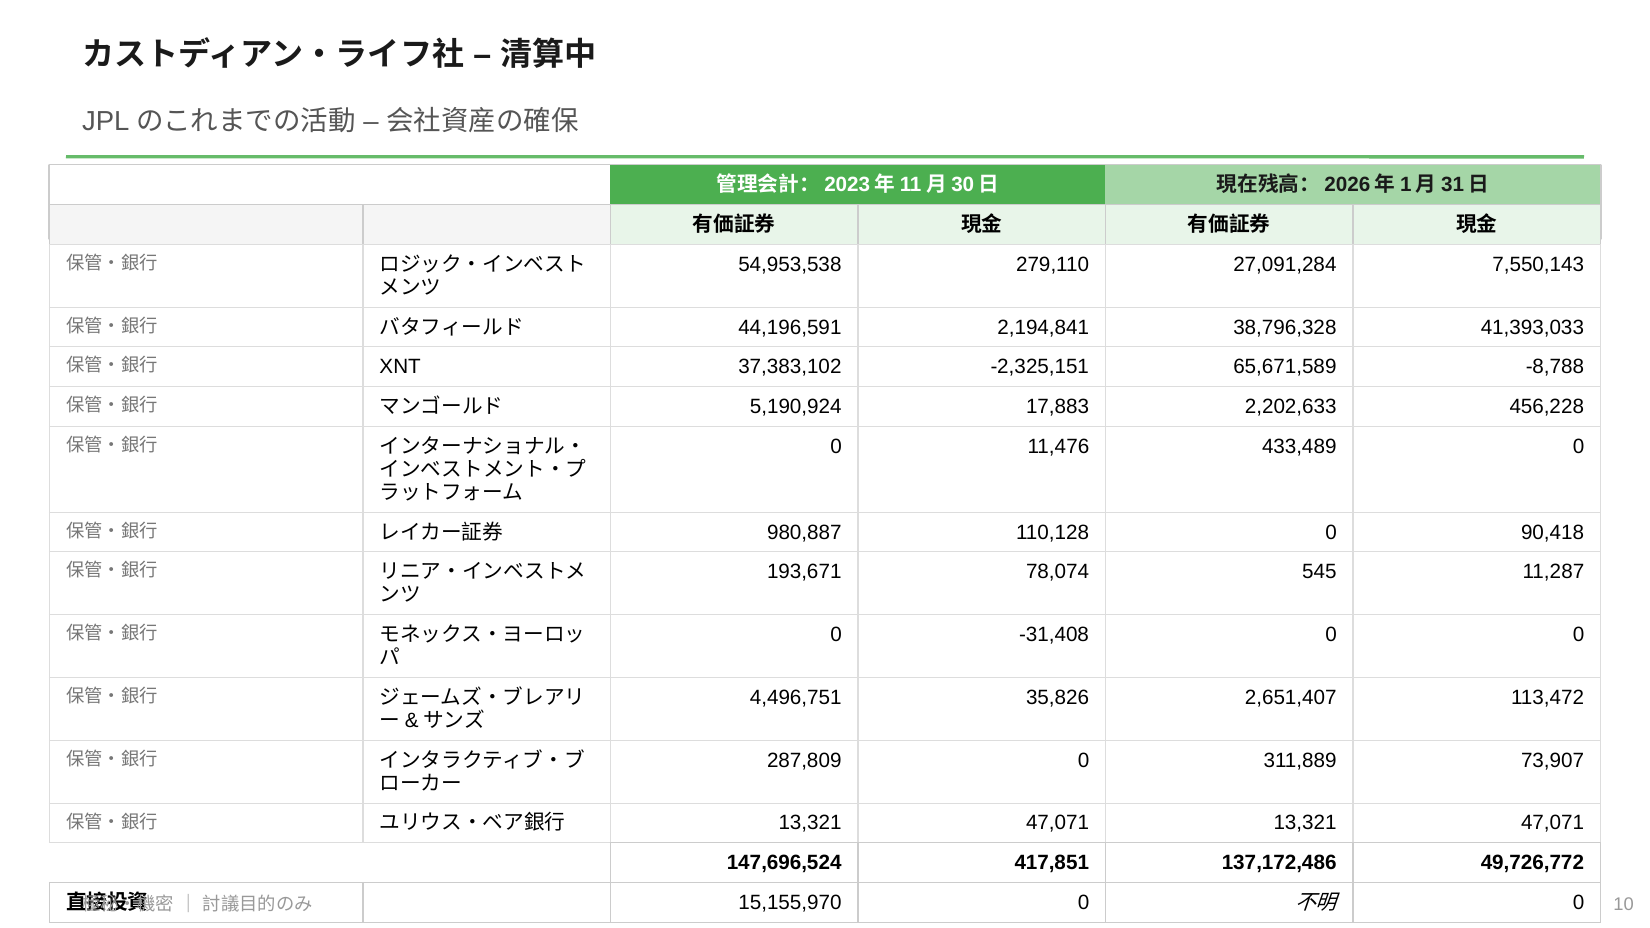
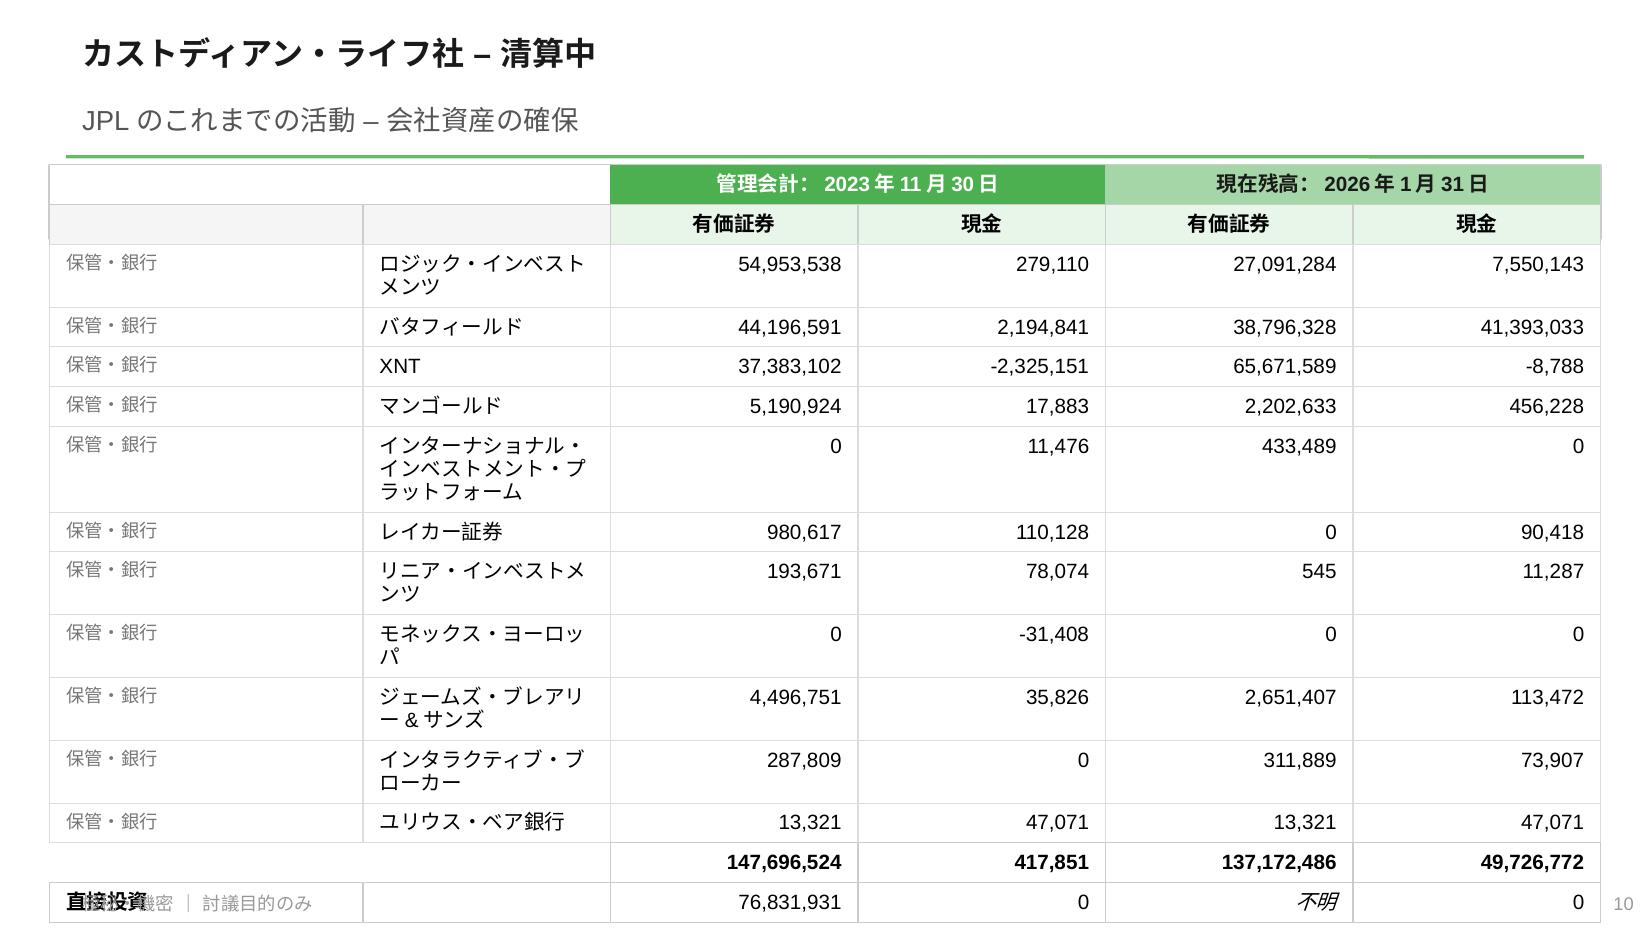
980,887: 980,887 -> 980,617
15,155,970: 15,155,970 -> 76,831,931
